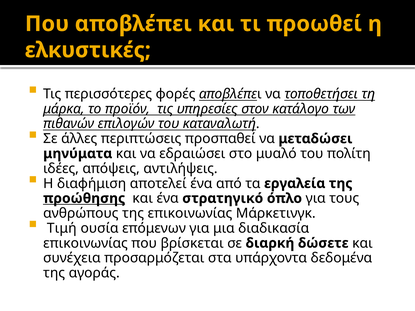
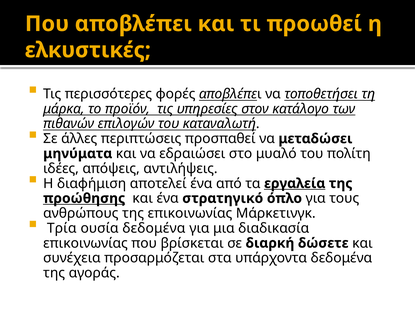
εργαλεία underline: none -> present
Τιμή: Τιμή -> Τρία
ουσία επόμενων: επόμενων -> δεδομένα
